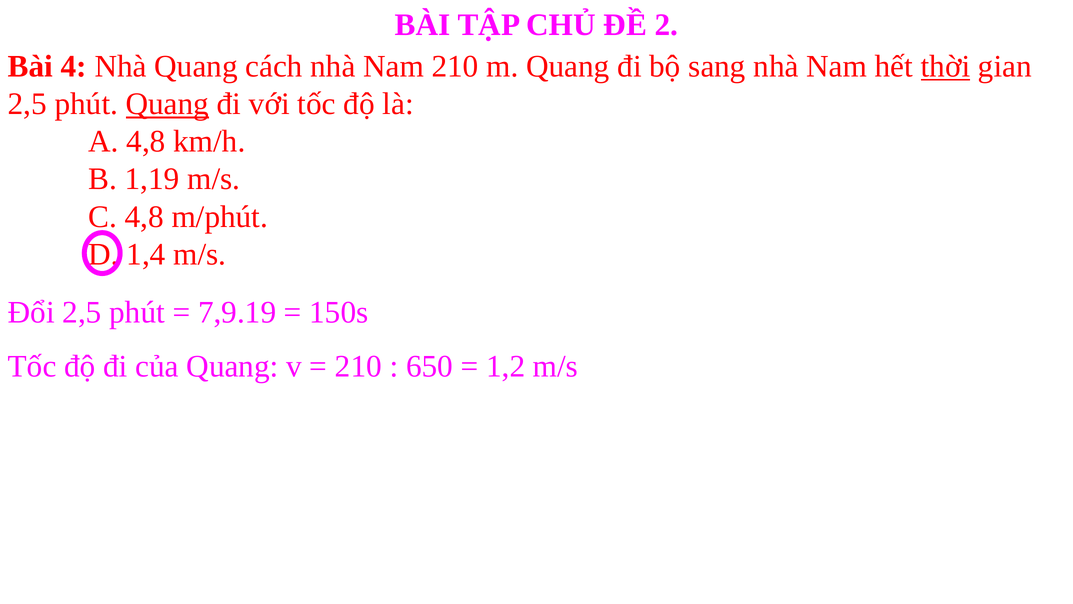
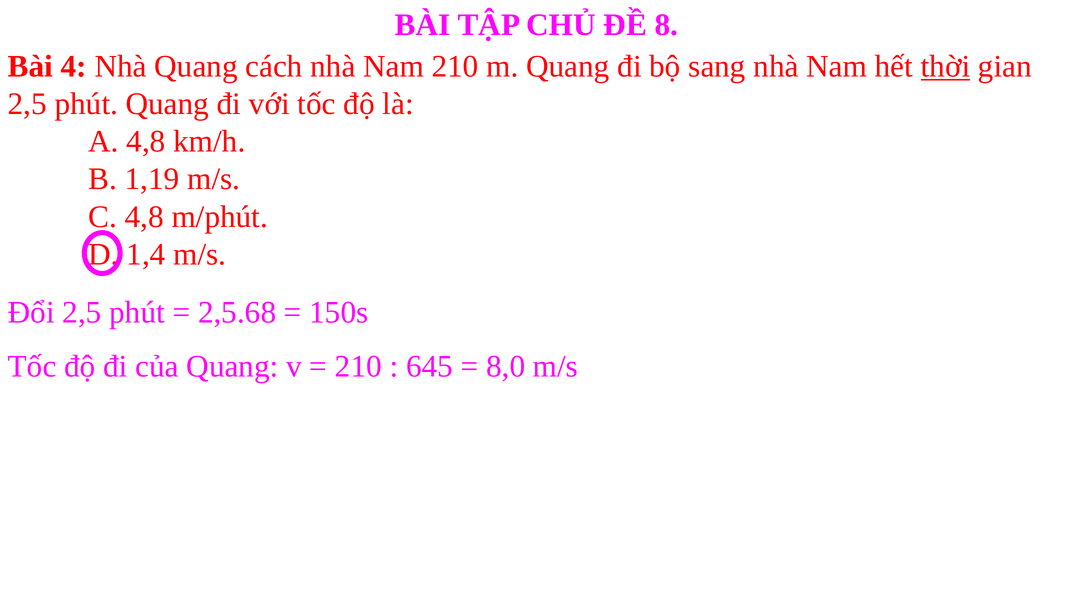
2: 2 -> 8
Quang at (167, 104) underline: present -> none
7,9.19: 7,9.19 -> 2,5.68
650: 650 -> 645
1,2: 1,2 -> 8,0
